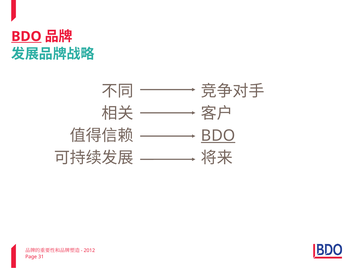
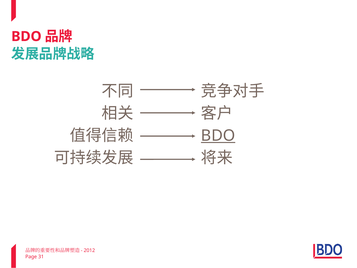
BDO at (26, 36) underline: present -> none
